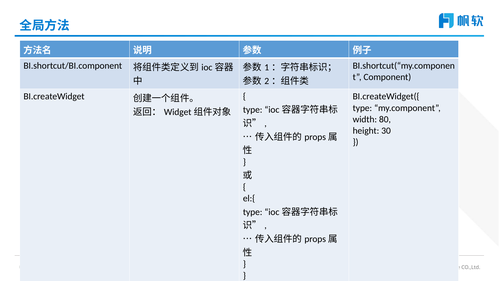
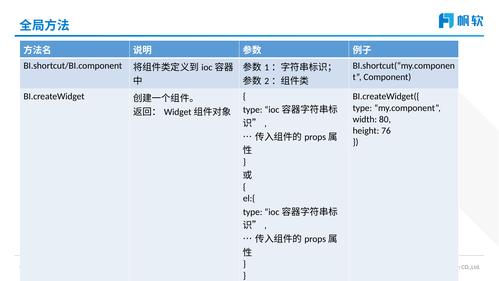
30: 30 -> 76
